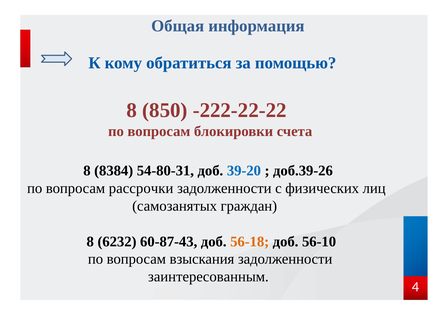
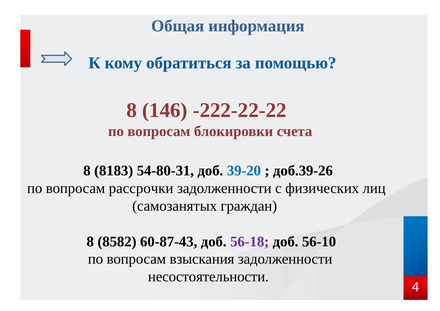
850: 850 -> 146
8384: 8384 -> 8183
6232: 6232 -> 8582
56-18 colour: orange -> purple
заинтересованным: заинтересованным -> несостоятельности
